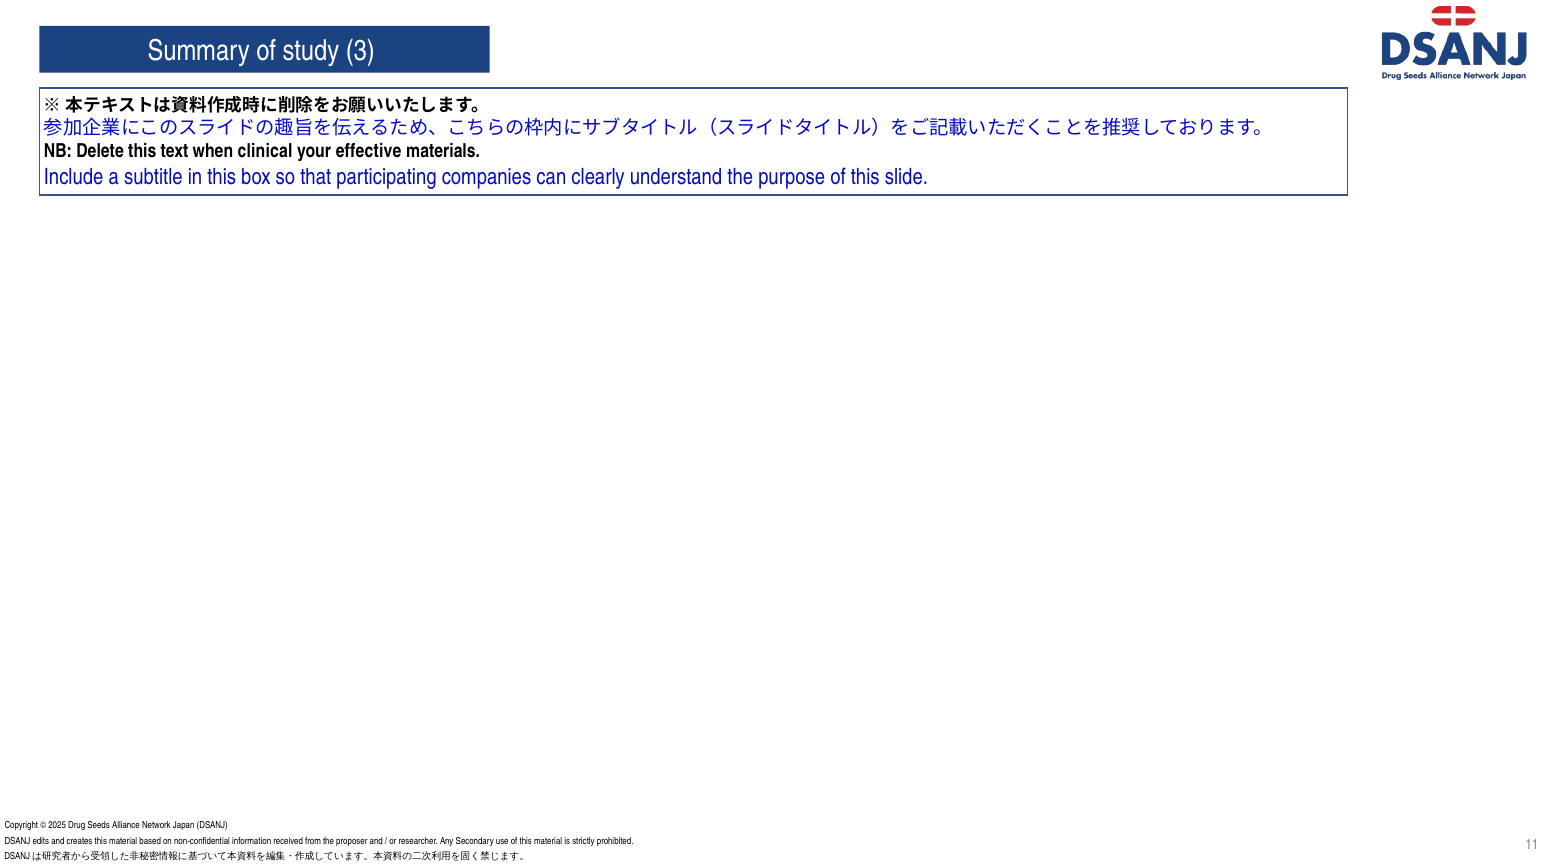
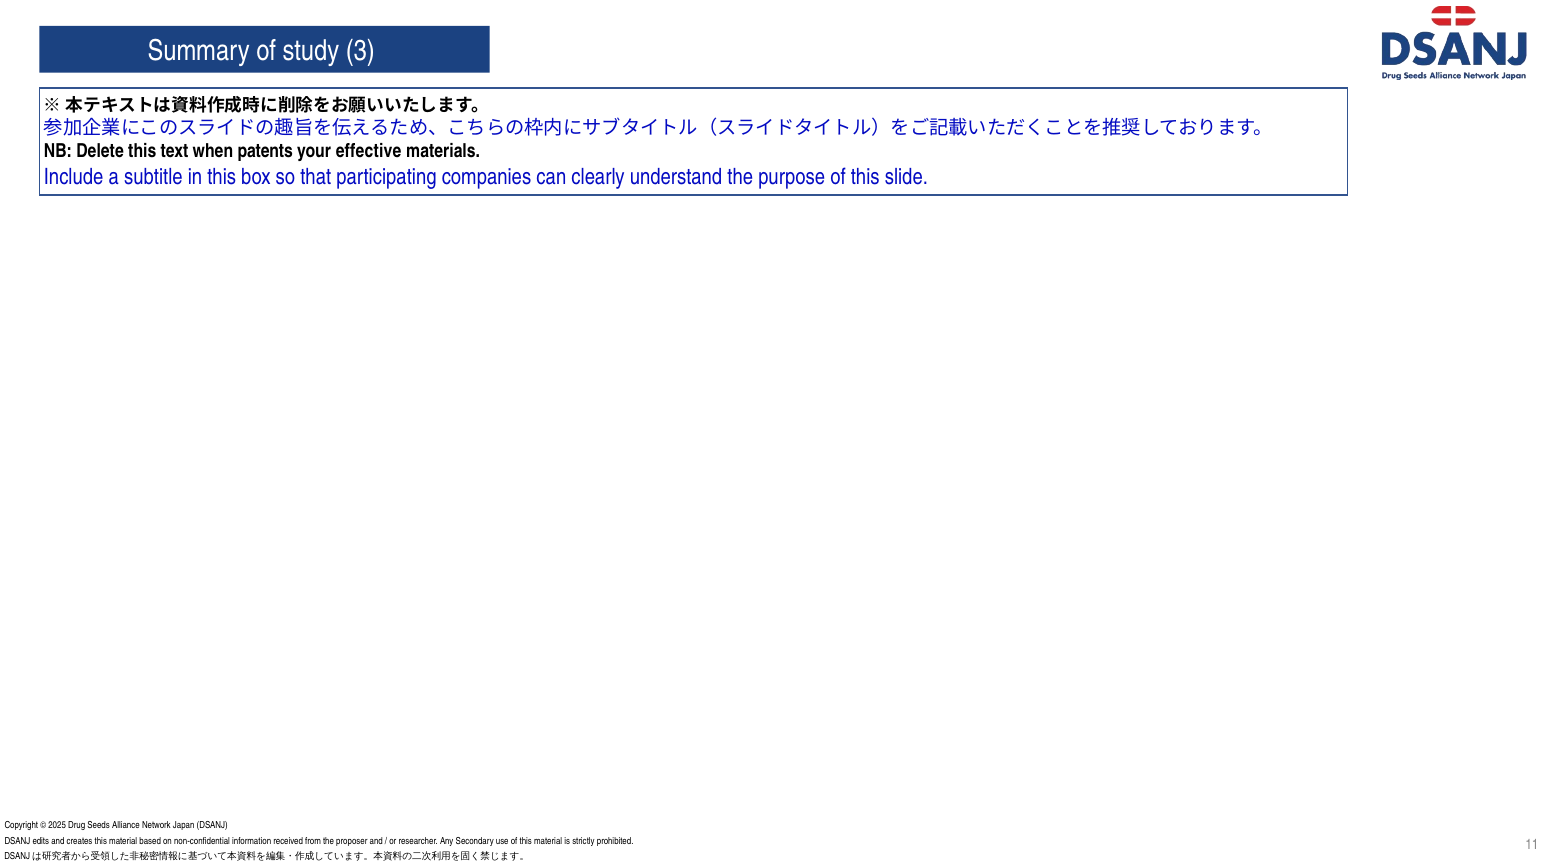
clinical: clinical -> patents
